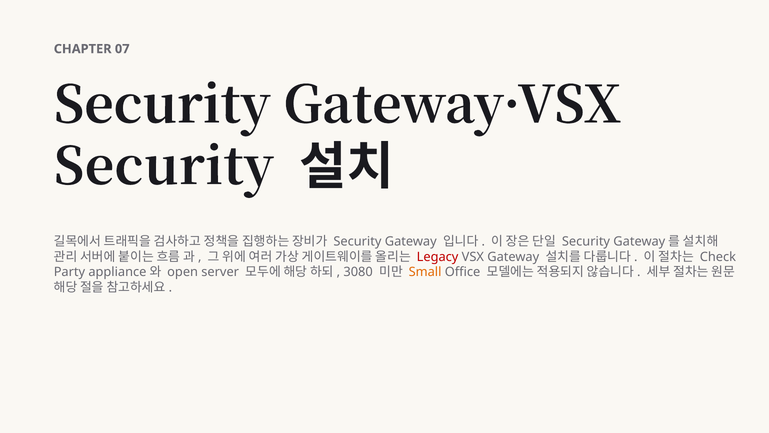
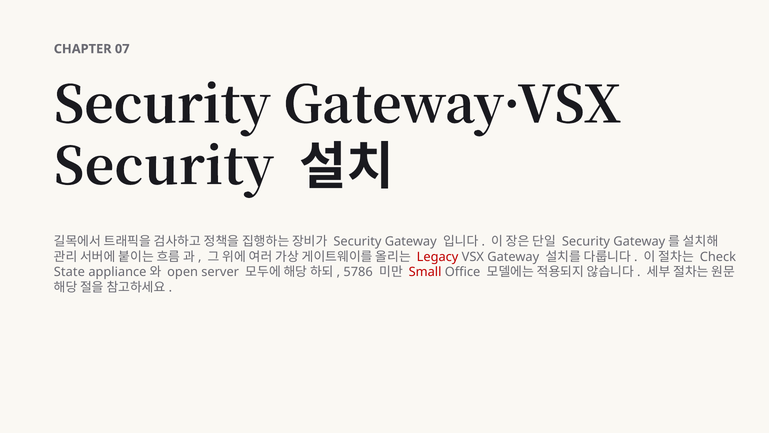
Party: Party -> State
3080: 3080 -> 5786
Small colour: orange -> red
